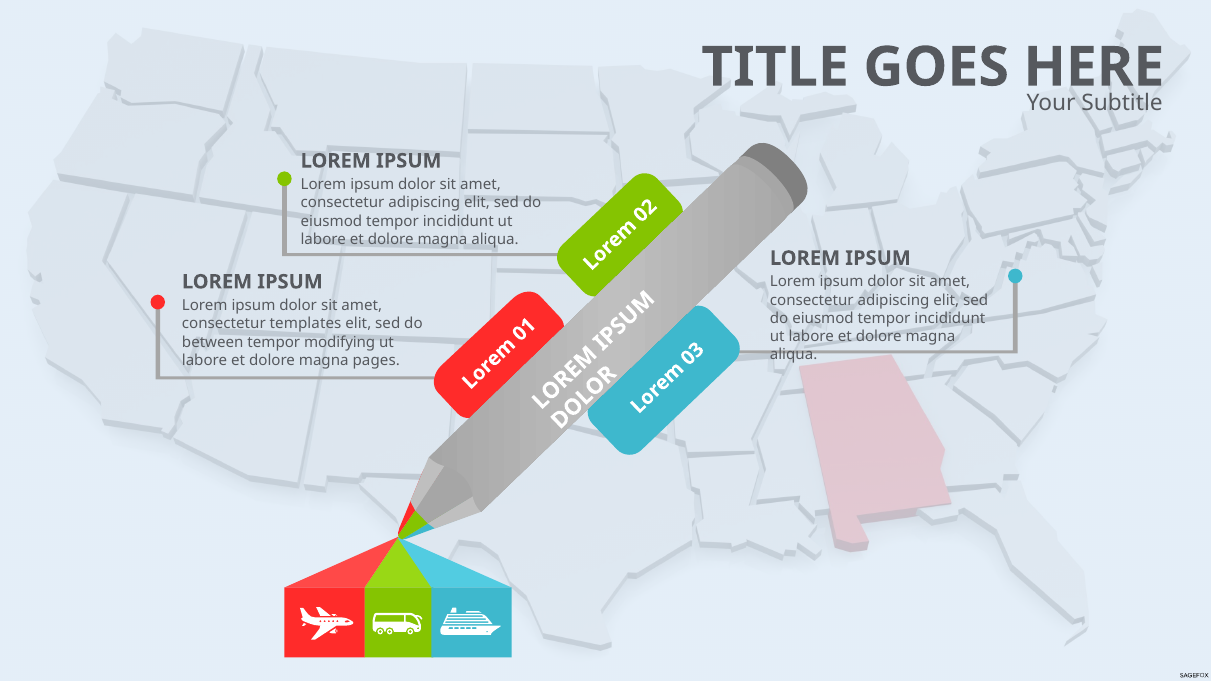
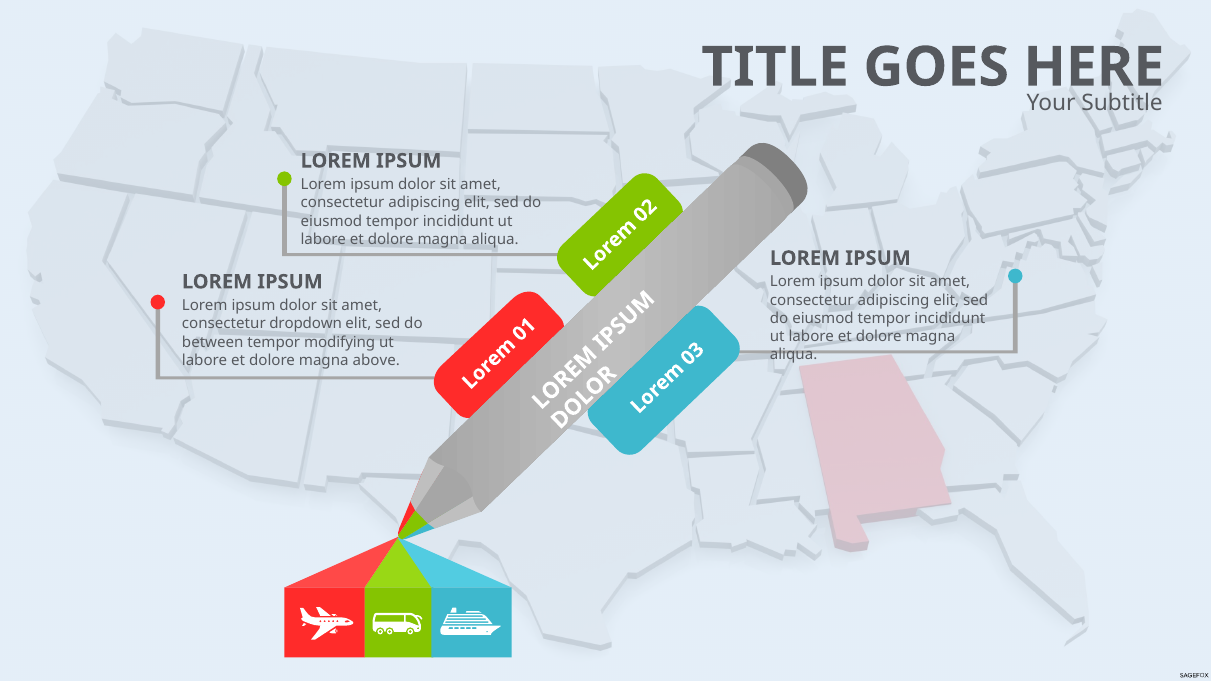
templates: templates -> dropdown
pages: pages -> above
